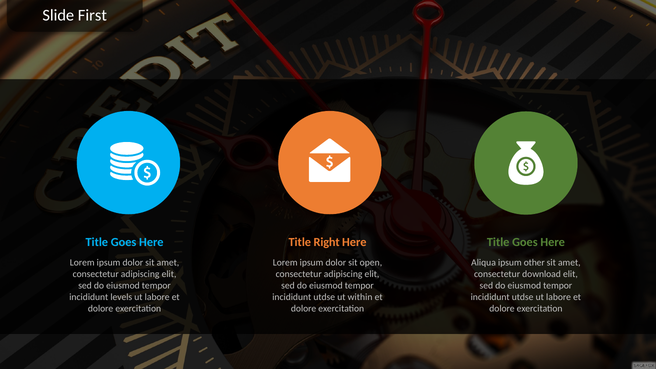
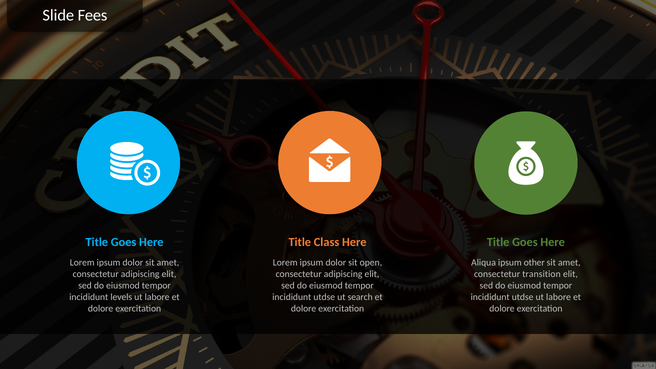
First: First -> Fees
Right: Right -> Class
download: download -> transition
within: within -> search
